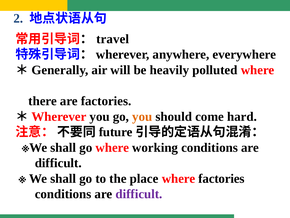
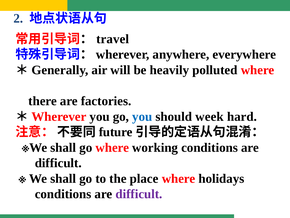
you at (142, 116) colour: orange -> blue
come: come -> week
where factories: factories -> holidays
